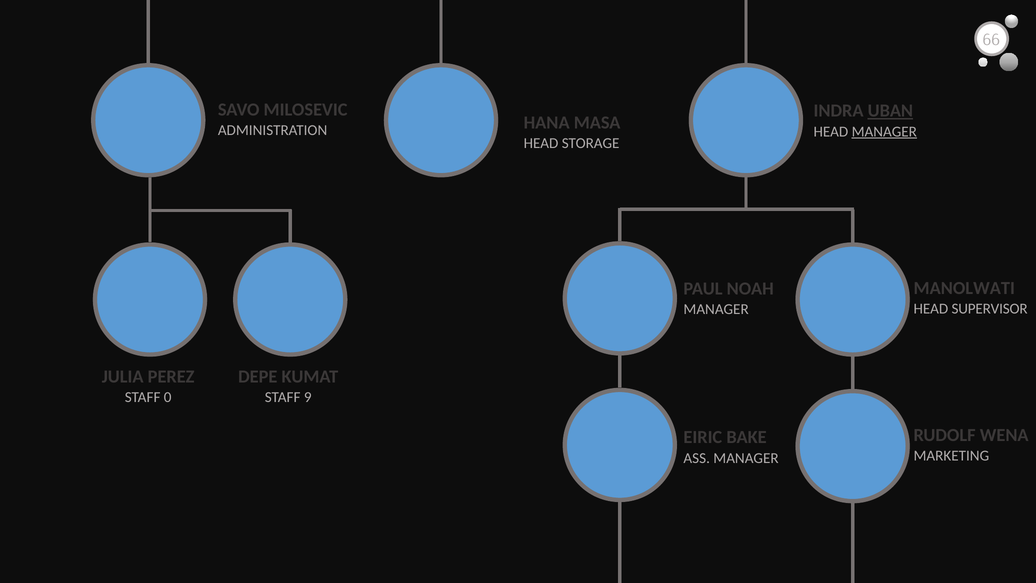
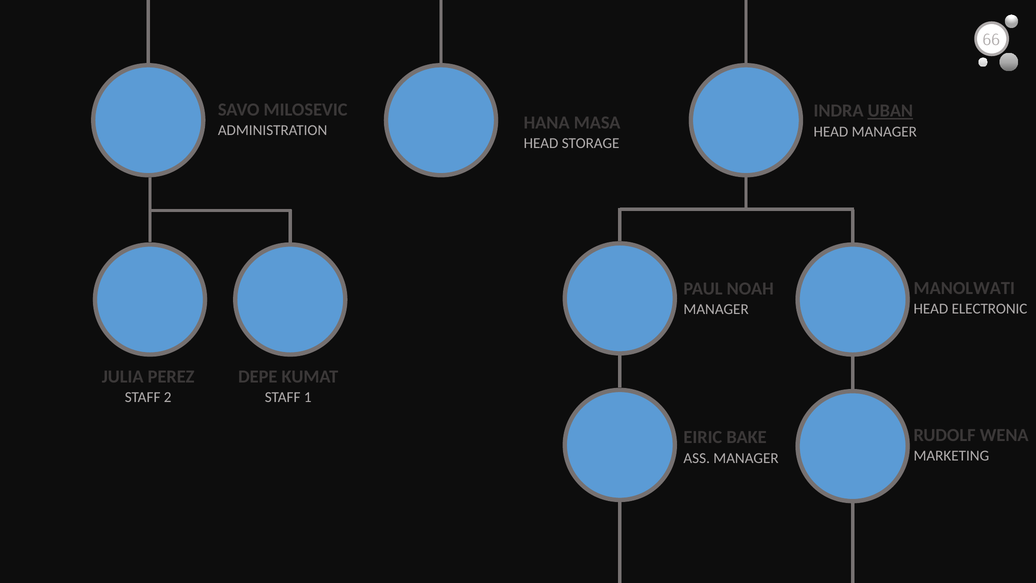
MANAGER at (884, 132) underline: present -> none
SUPERVISOR: SUPERVISOR -> ELECTRONIC
0: 0 -> 2
9: 9 -> 1
